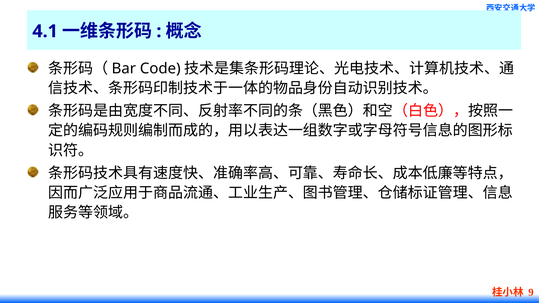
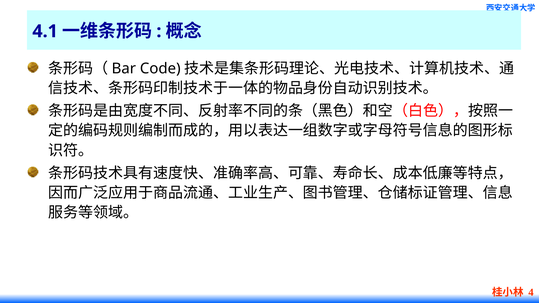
9: 9 -> 4
